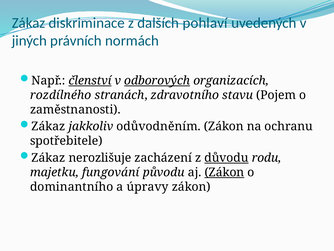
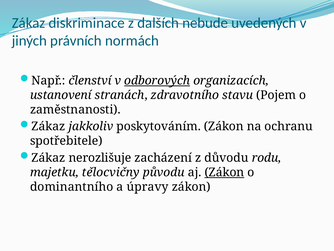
pohlaví: pohlaví -> nebude
členství underline: present -> none
rozdílného: rozdílného -> ustanovení
odůvodněním: odůvodněním -> poskytováním
důvodu underline: present -> none
fungování: fungování -> tělocvičny
